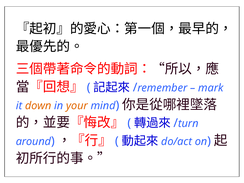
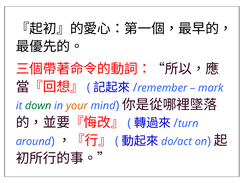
down colour: orange -> green
